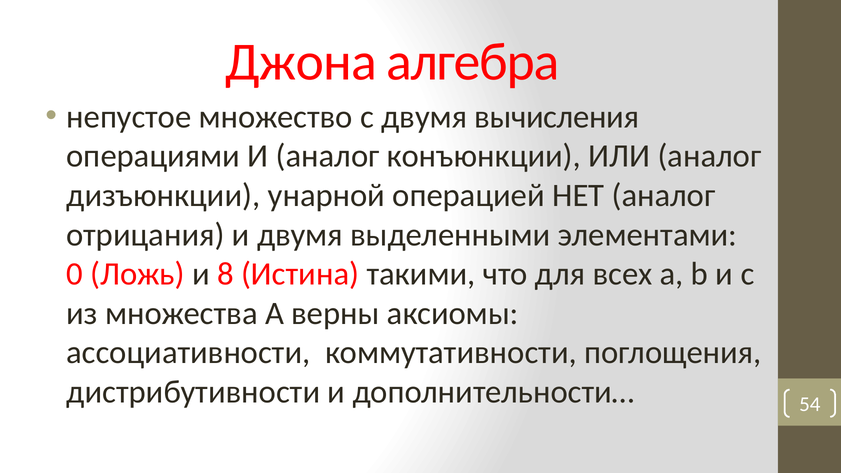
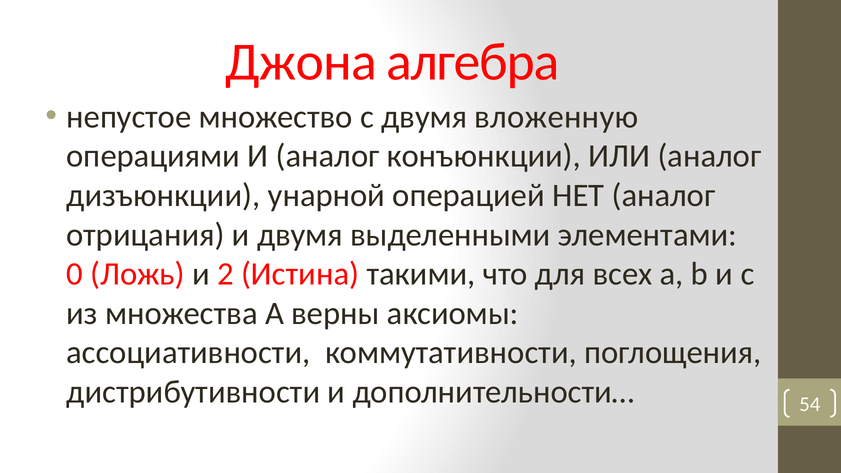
вычисления: вычисления -> вложенную
8: 8 -> 2
